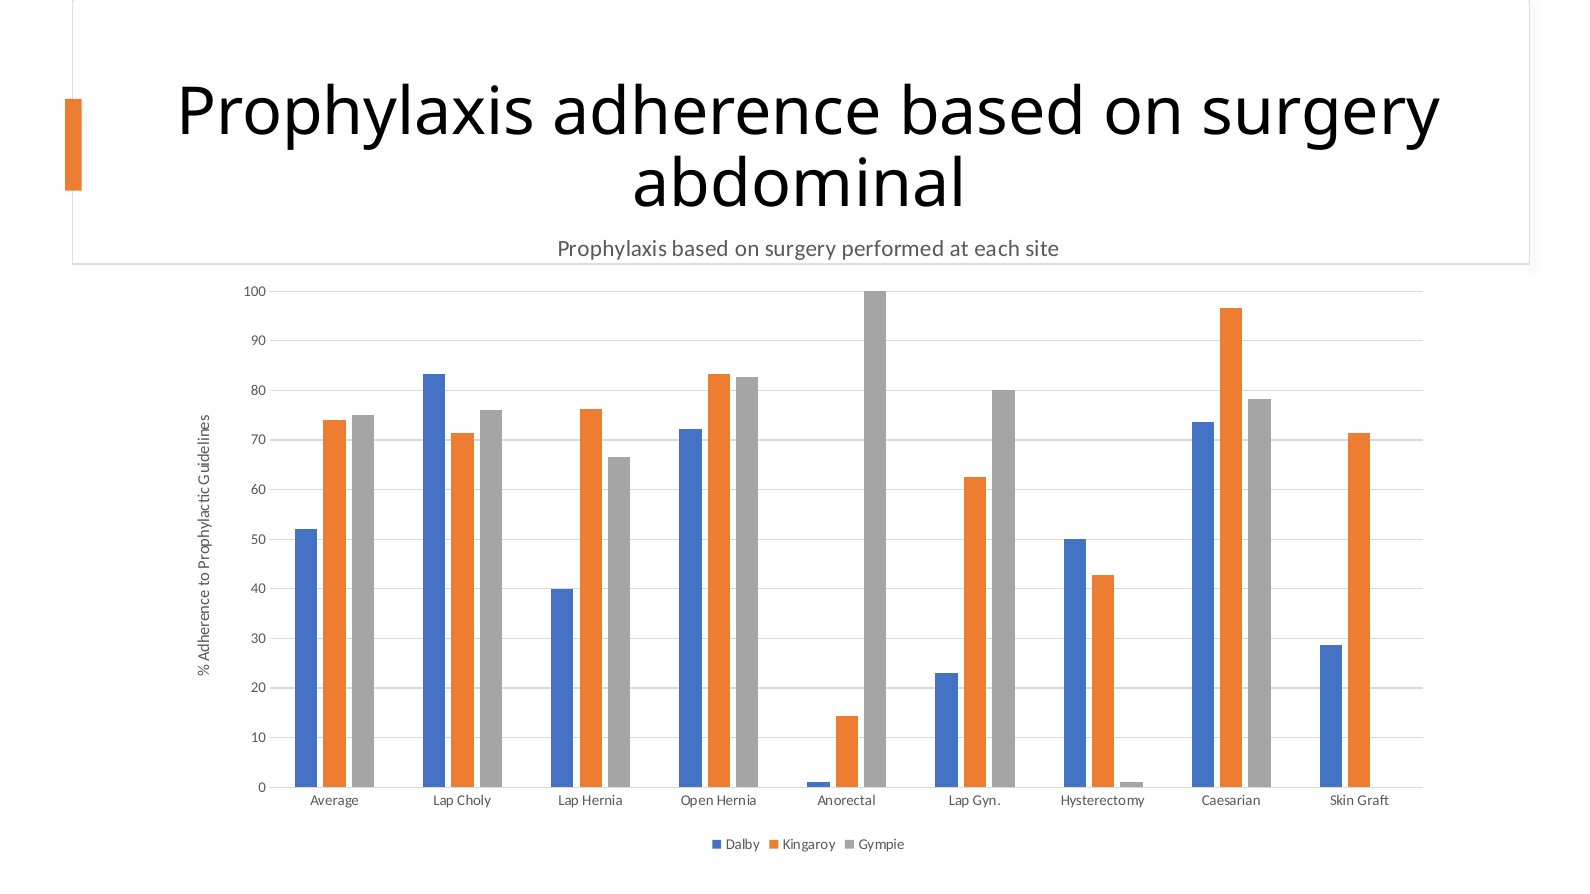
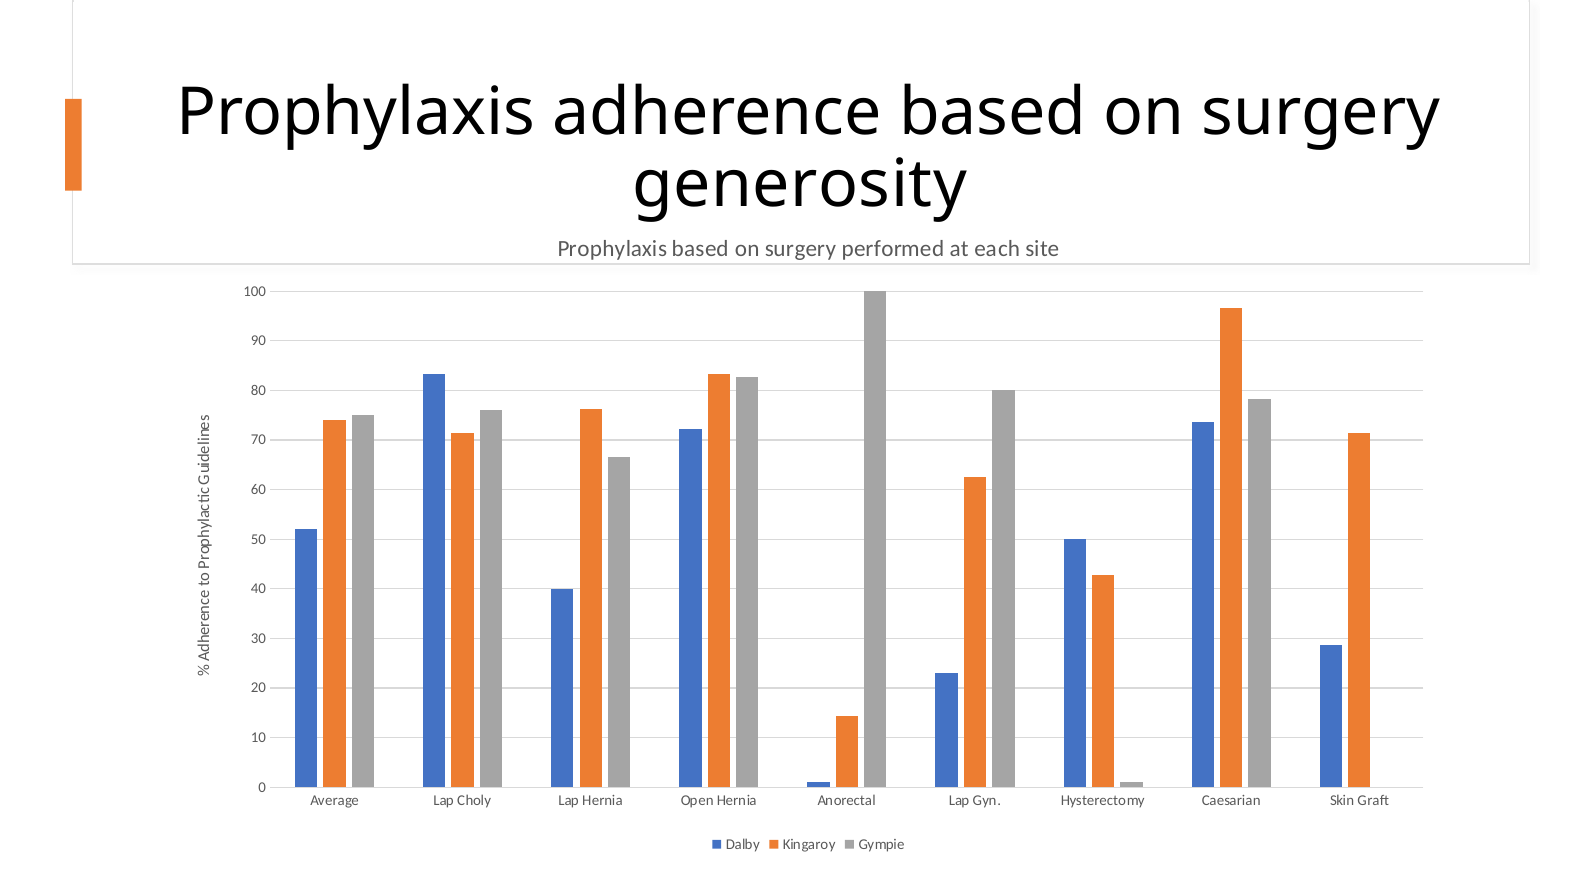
abdominal: abdominal -> generosity
